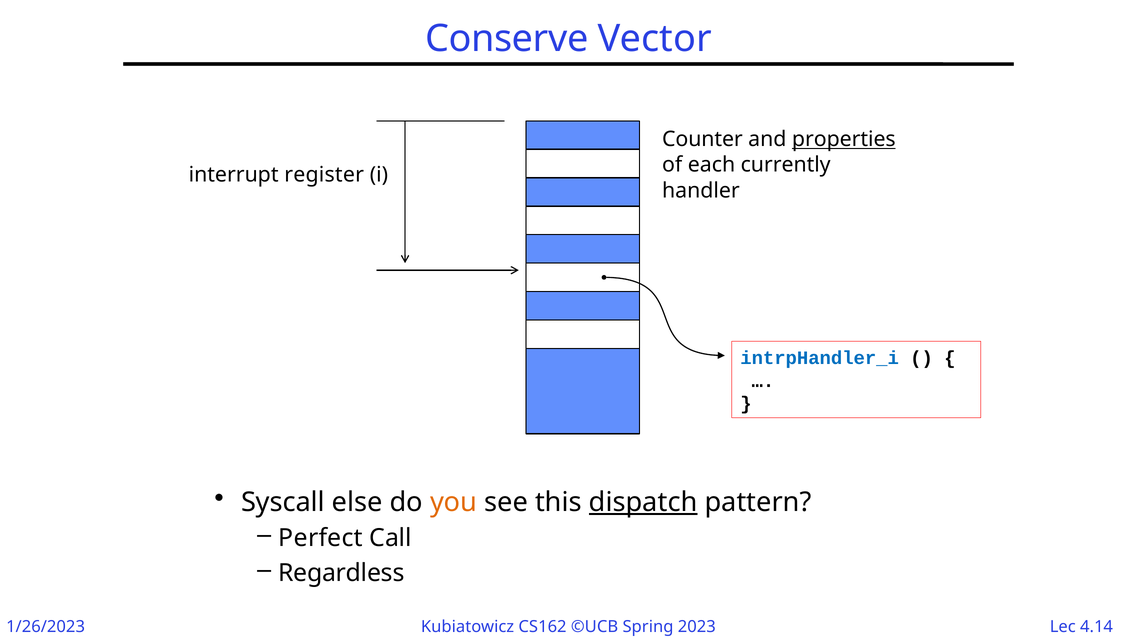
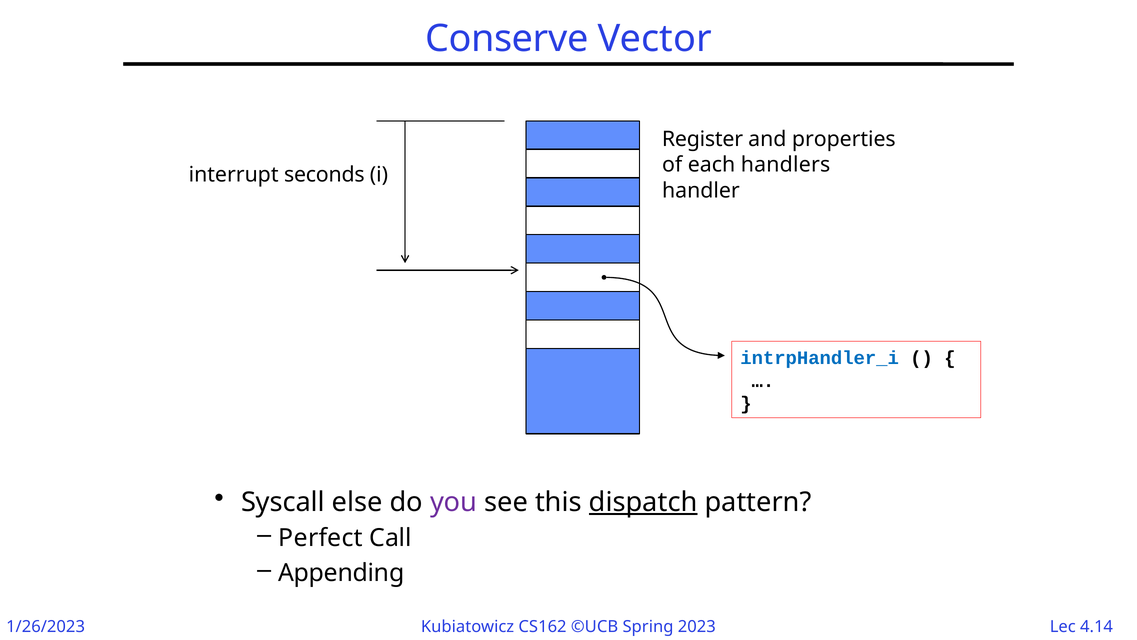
Counter: Counter -> Register
properties underline: present -> none
currently: currently -> handlers
register: register -> seconds
you colour: orange -> purple
Regardless: Regardless -> Appending
